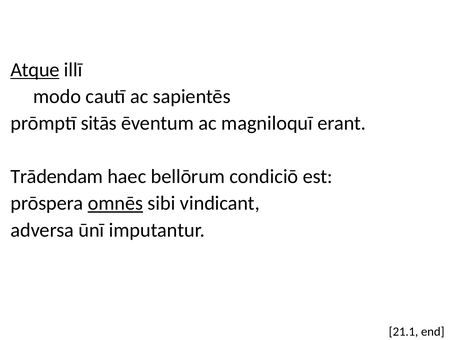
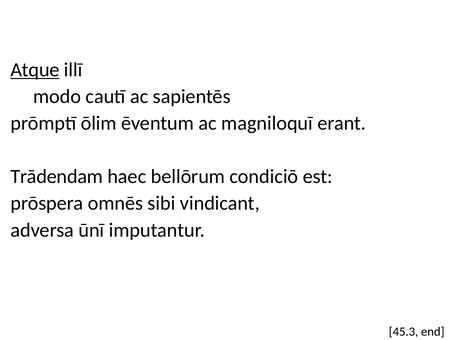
sitās: sitās -> ōlim
omnēs underline: present -> none
21.1: 21.1 -> 45.3
